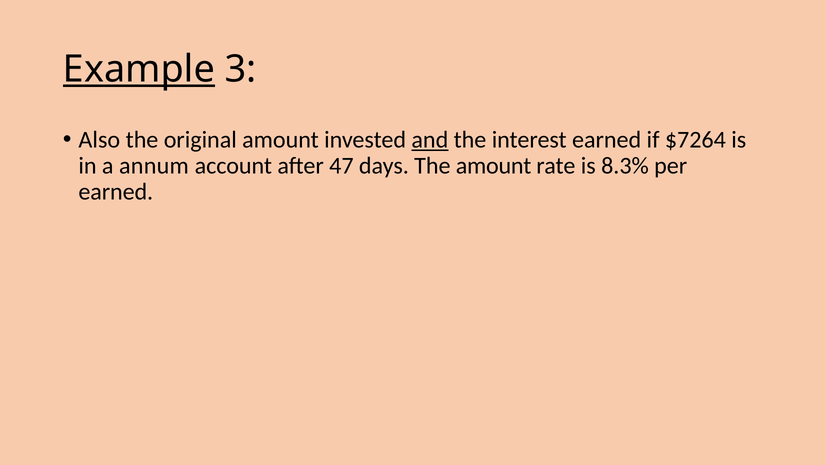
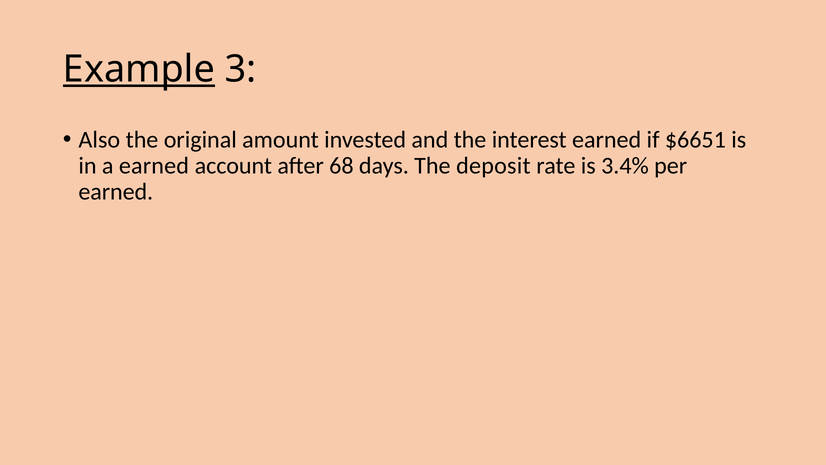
and underline: present -> none
$7264: $7264 -> $6651
a annum: annum -> earned
47: 47 -> 68
The amount: amount -> deposit
8.3%: 8.3% -> 3.4%
